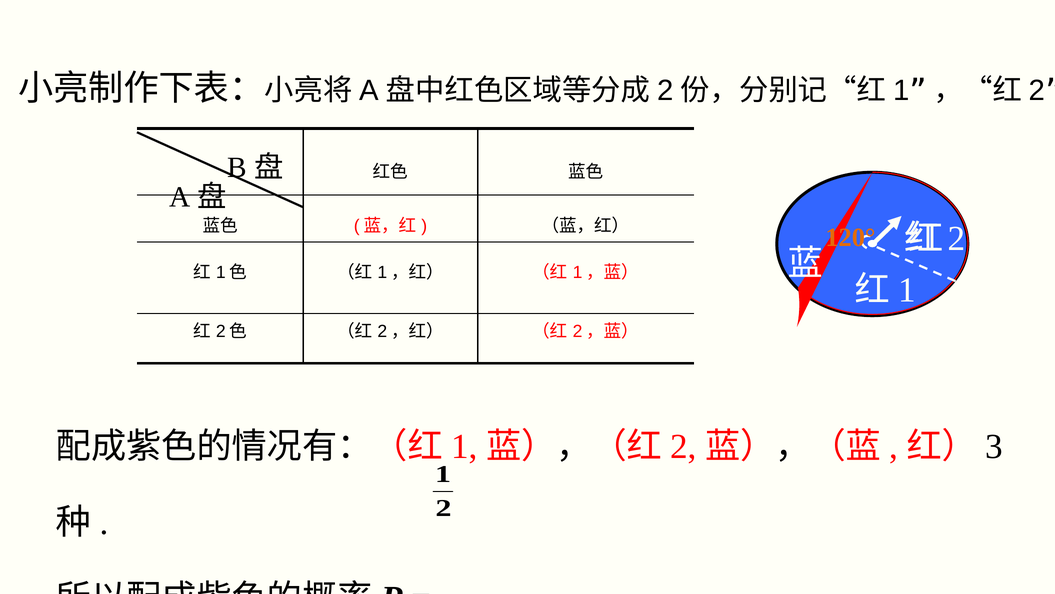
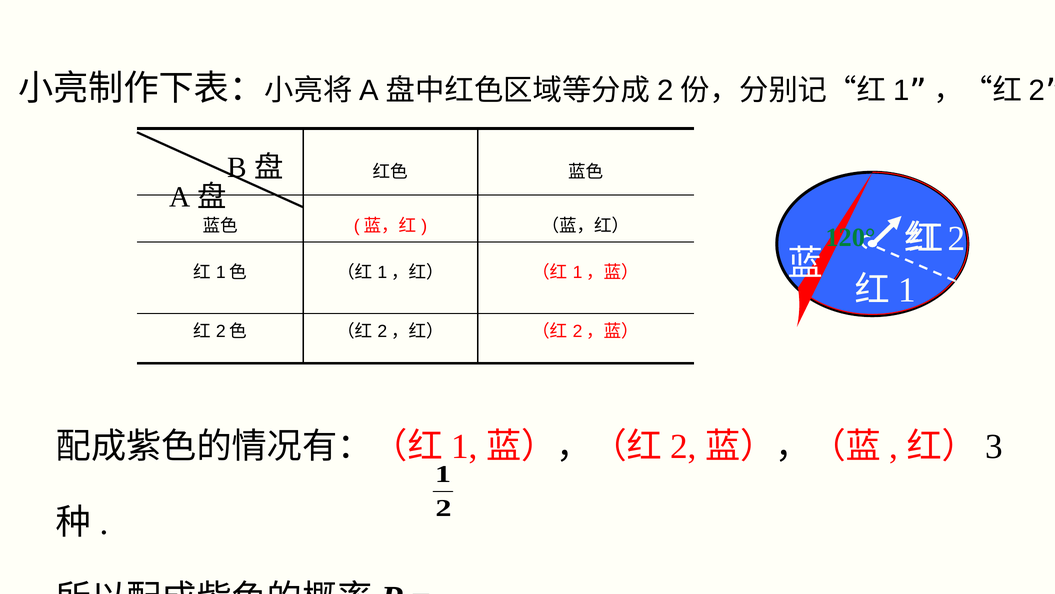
120° colour: orange -> green
